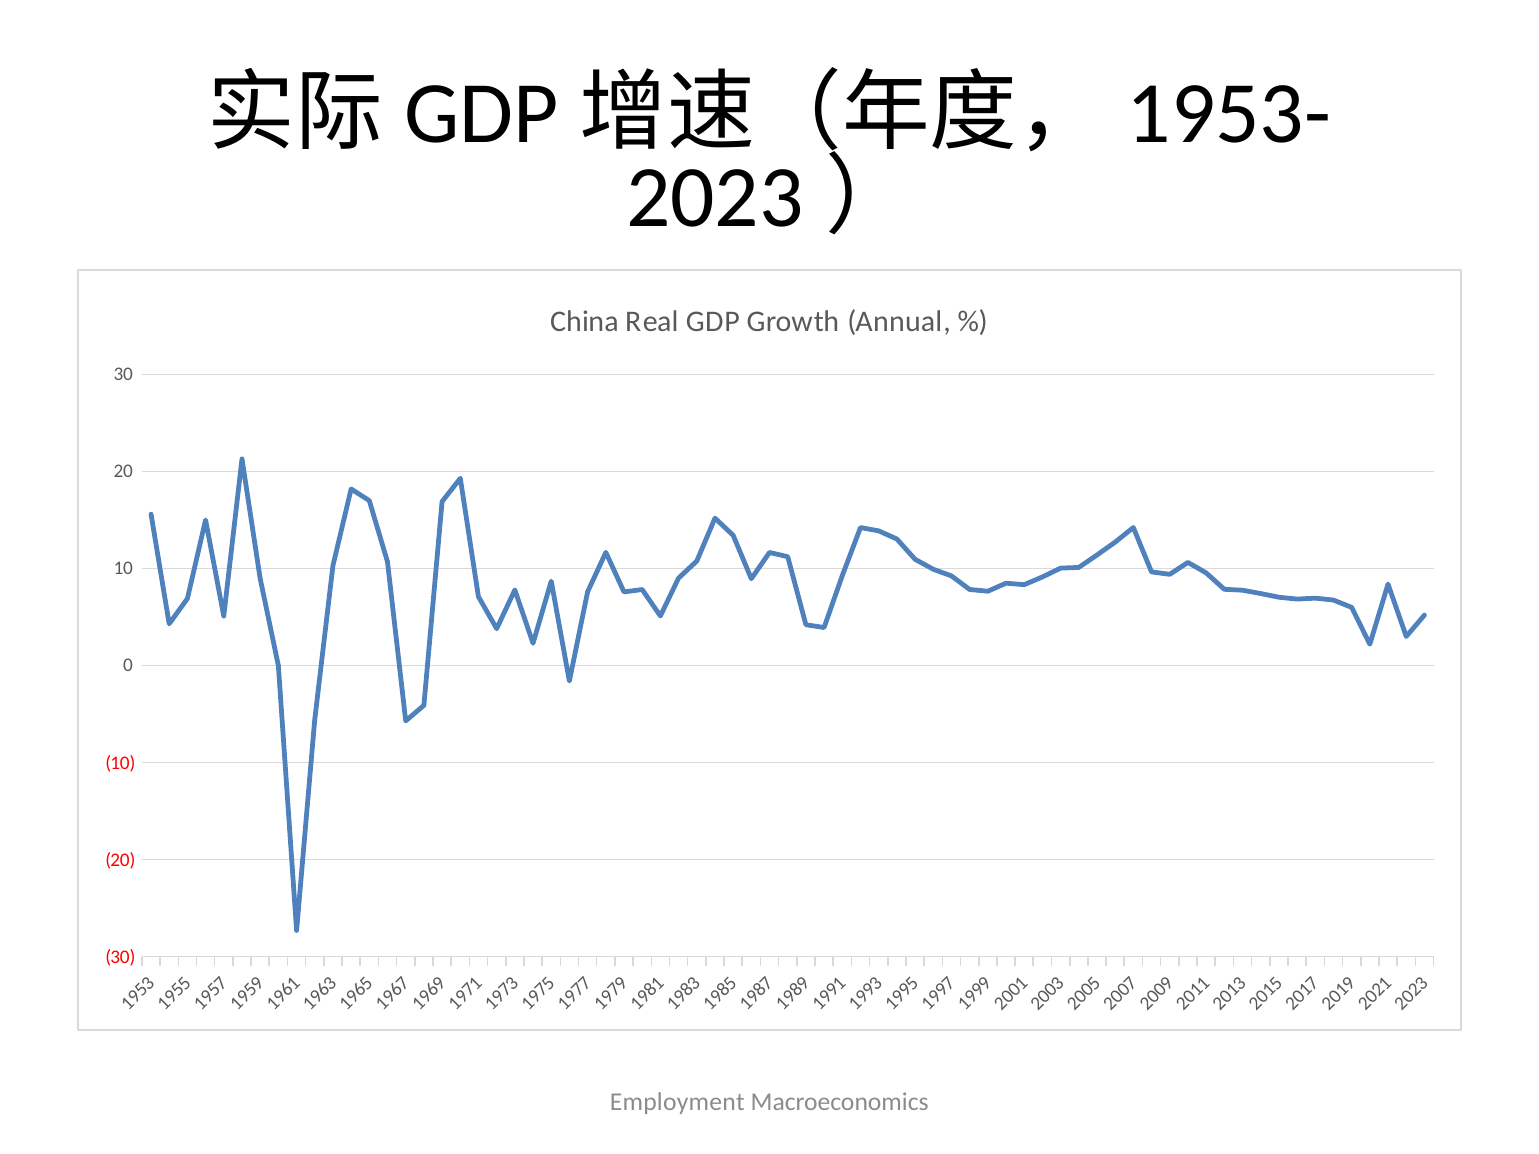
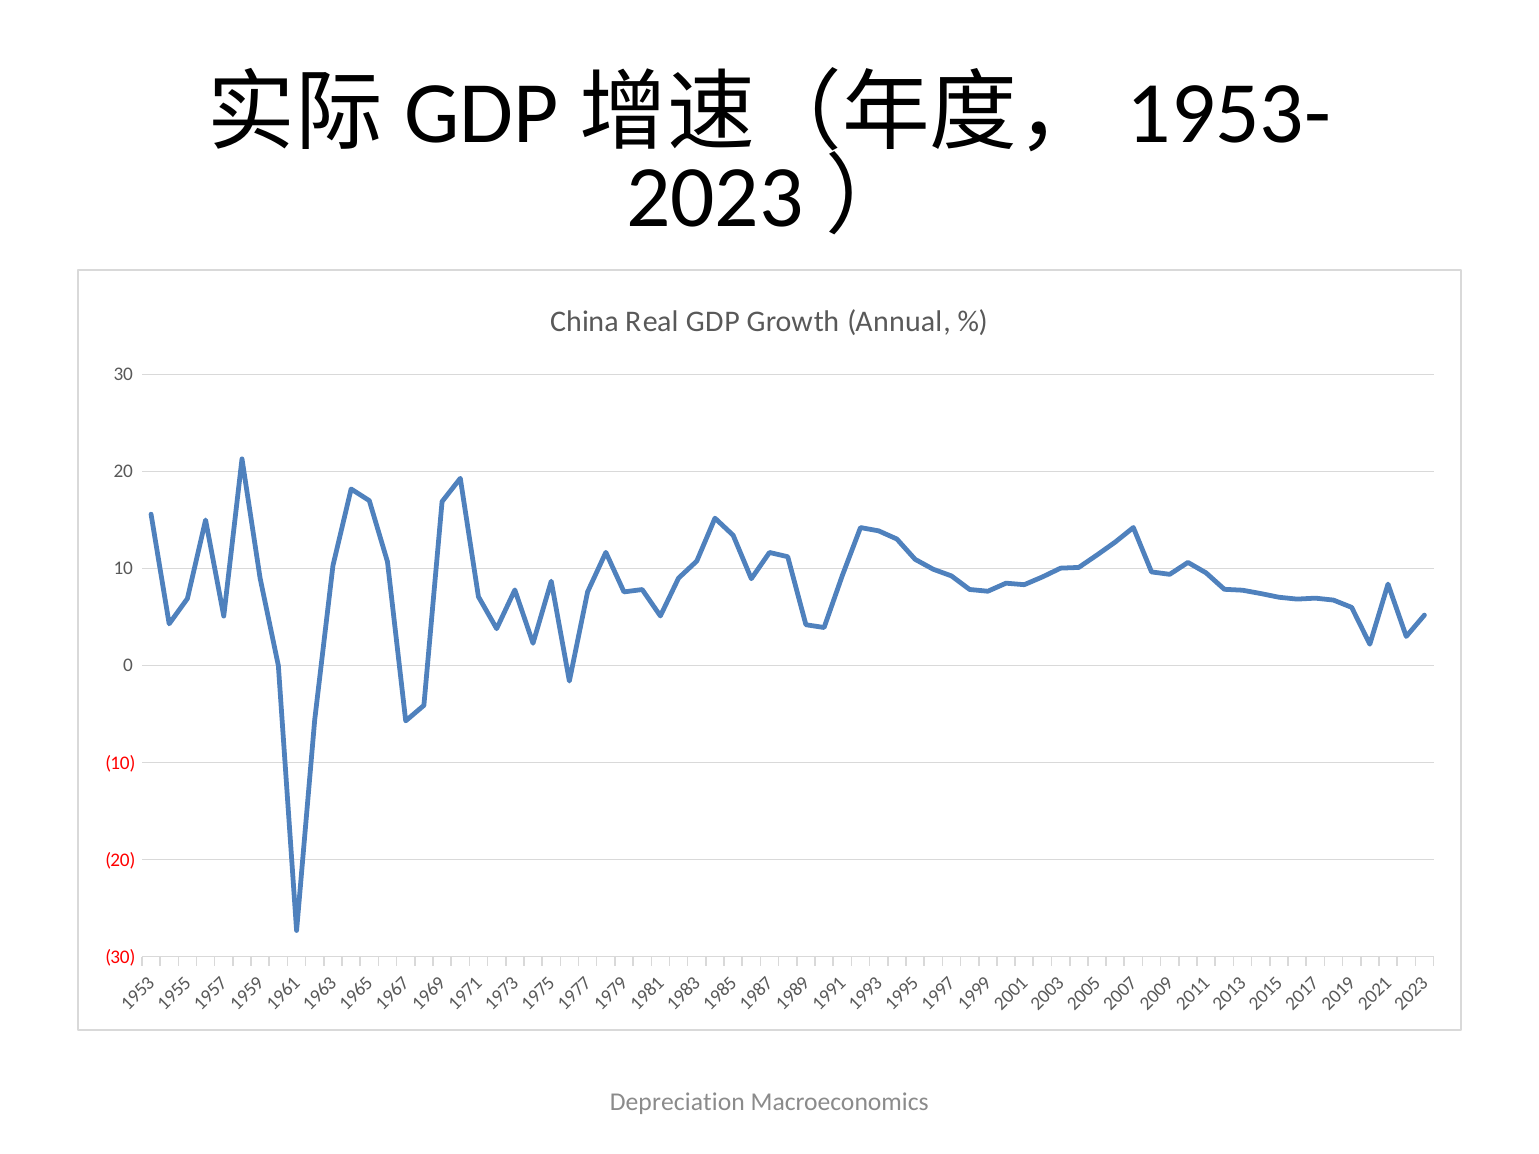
Employment: Employment -> Depreciation
